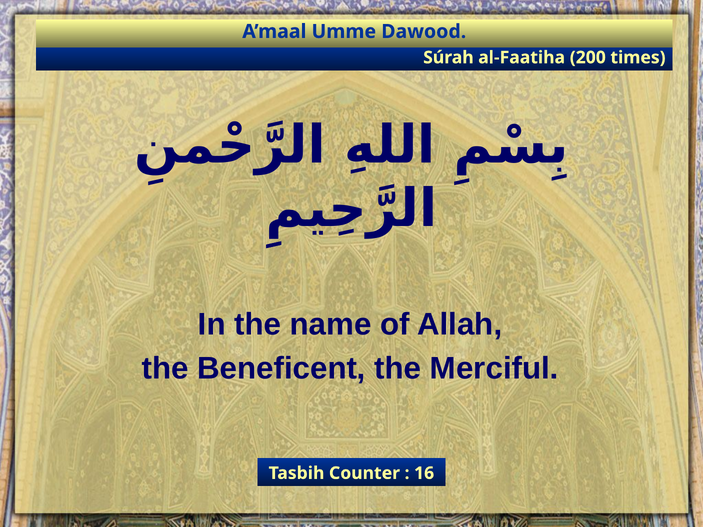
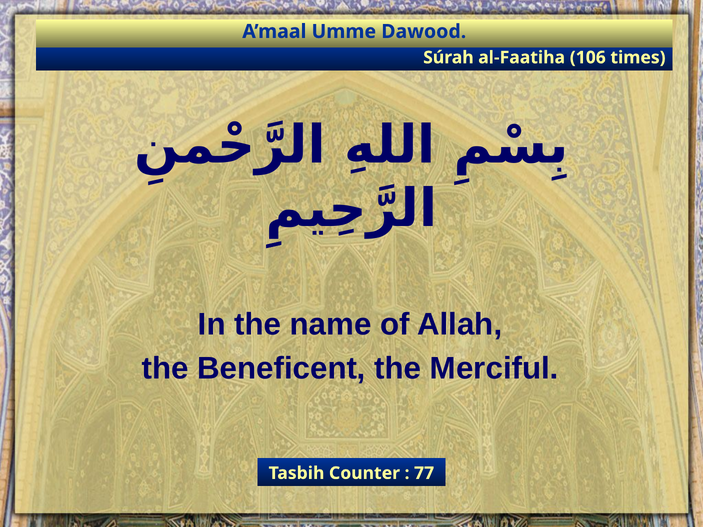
200: 200 -> 106
16: 16 -> 77
